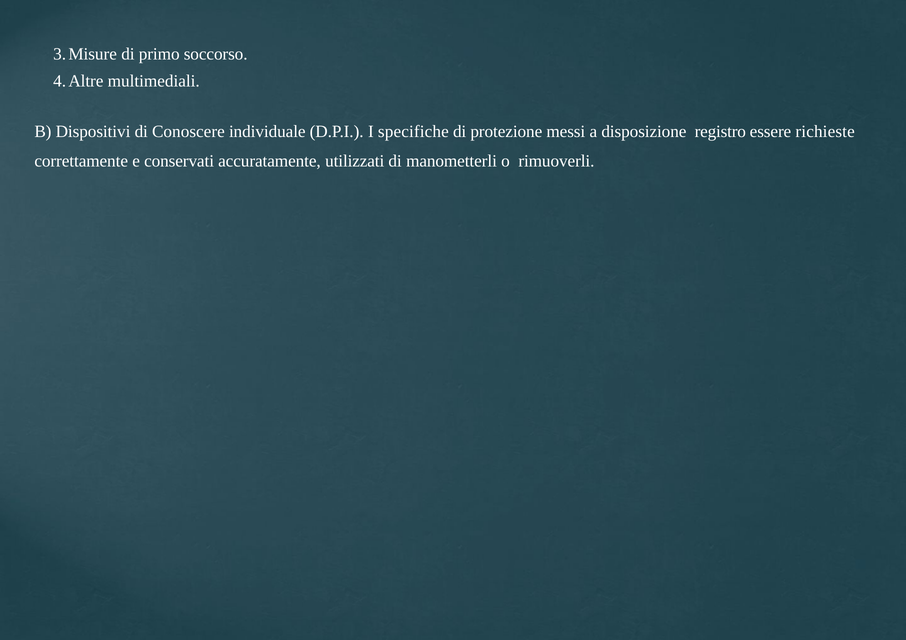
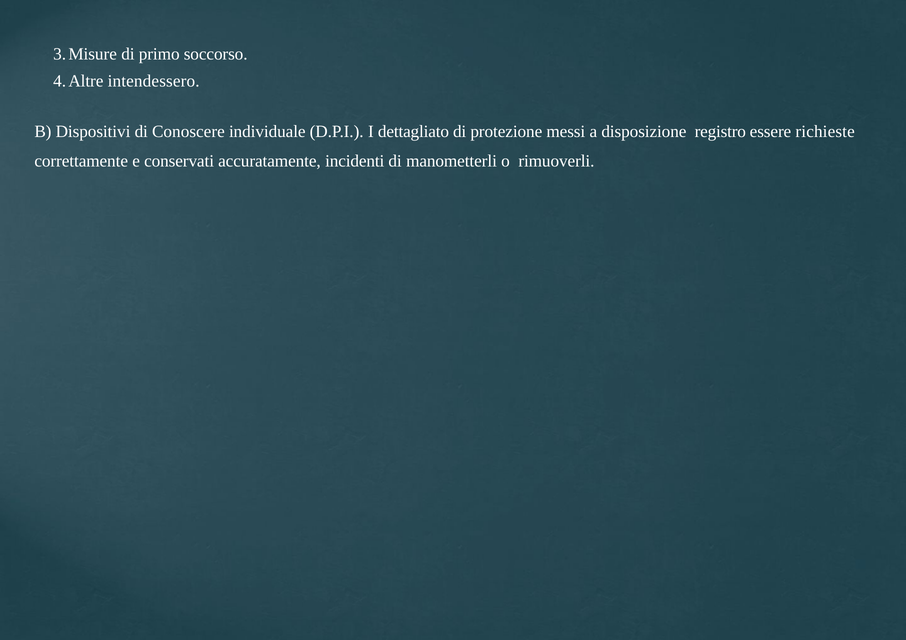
multimediali: multimediali -> intendessero
specifiche: specifiche -> dettagliato
utilizzati: utilizzati -> incidenti
